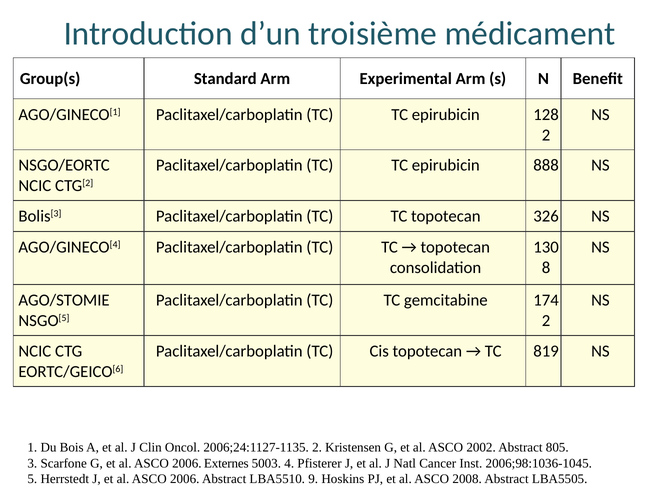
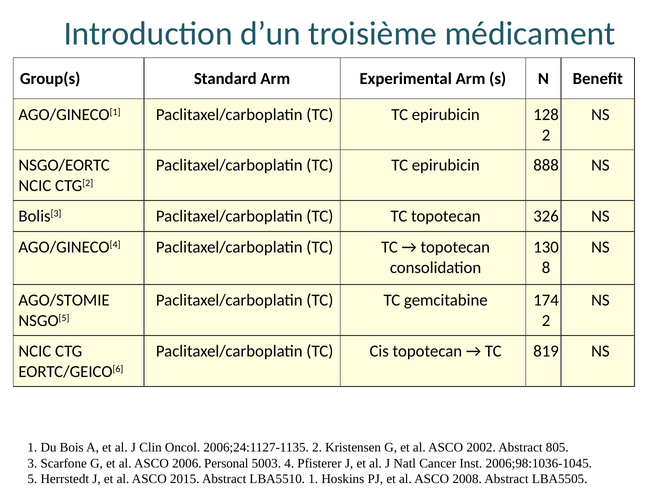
Externes: Externes -> Personal
2006 at (185, 478): 2006 -> 2015
LBA5510 9: 9 -> 1
